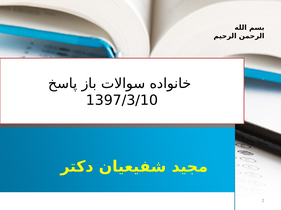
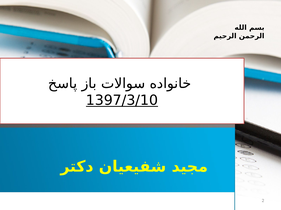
1397/3/10 underline: none -> present
